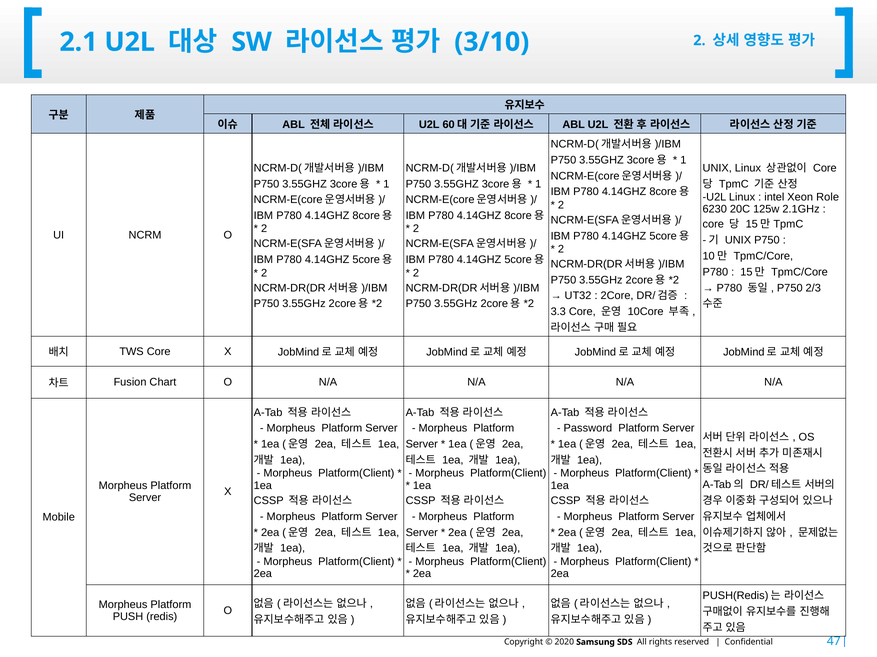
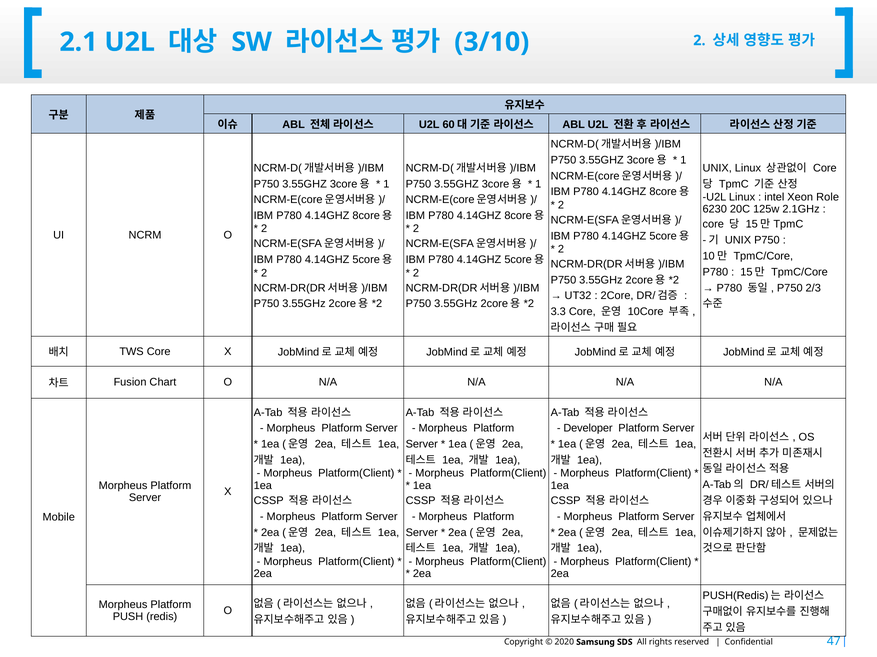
Password: Password -> Developer
